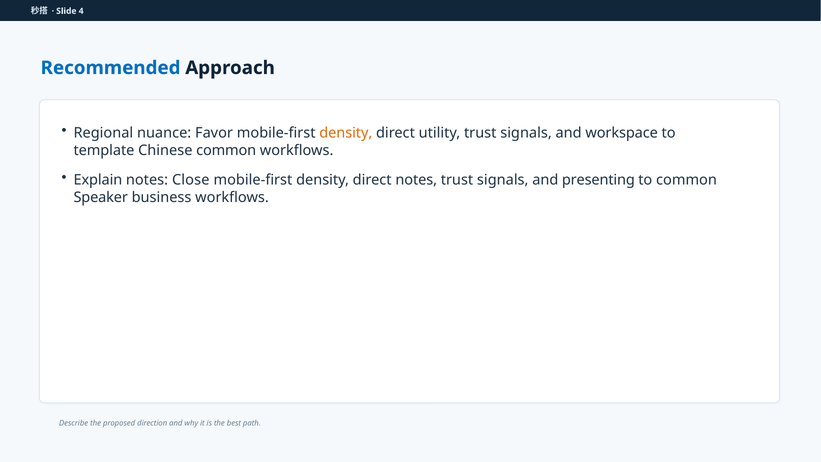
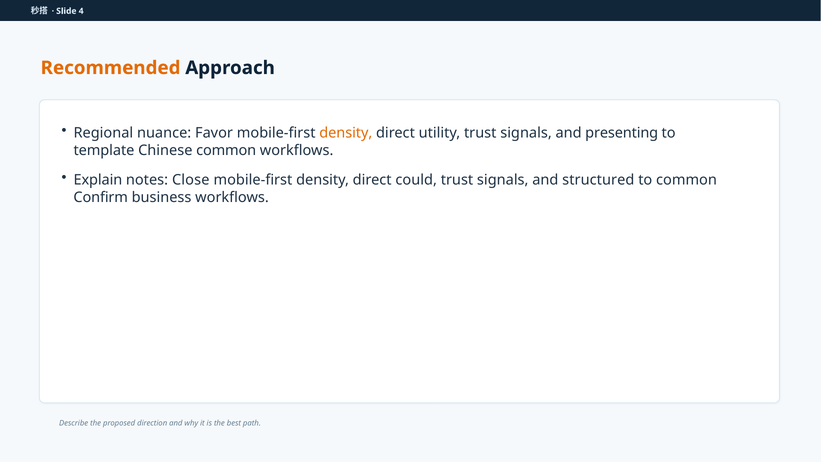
Recommended colour: blue -> orange
workspace: workspace -> presenting
direct notes: notes -> could
presenting: presenting -> structured
Speaker: Speaker -> Confirm
